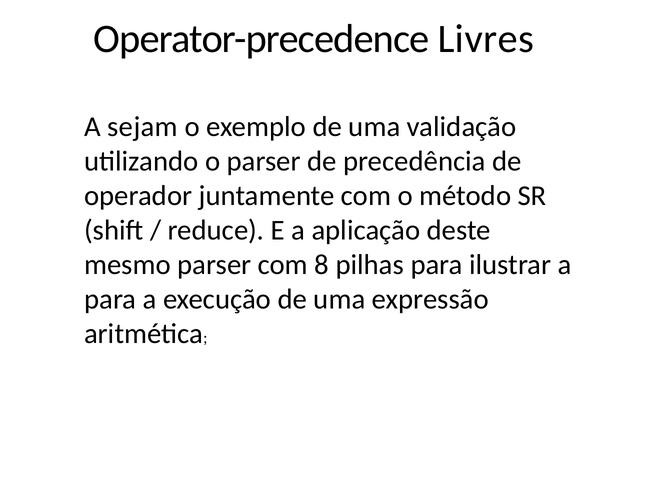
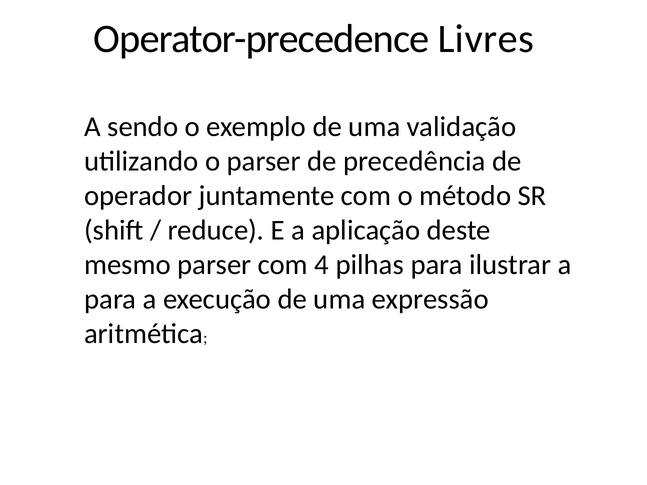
sejam: sejam -> sendo
8: 8 -> 4
